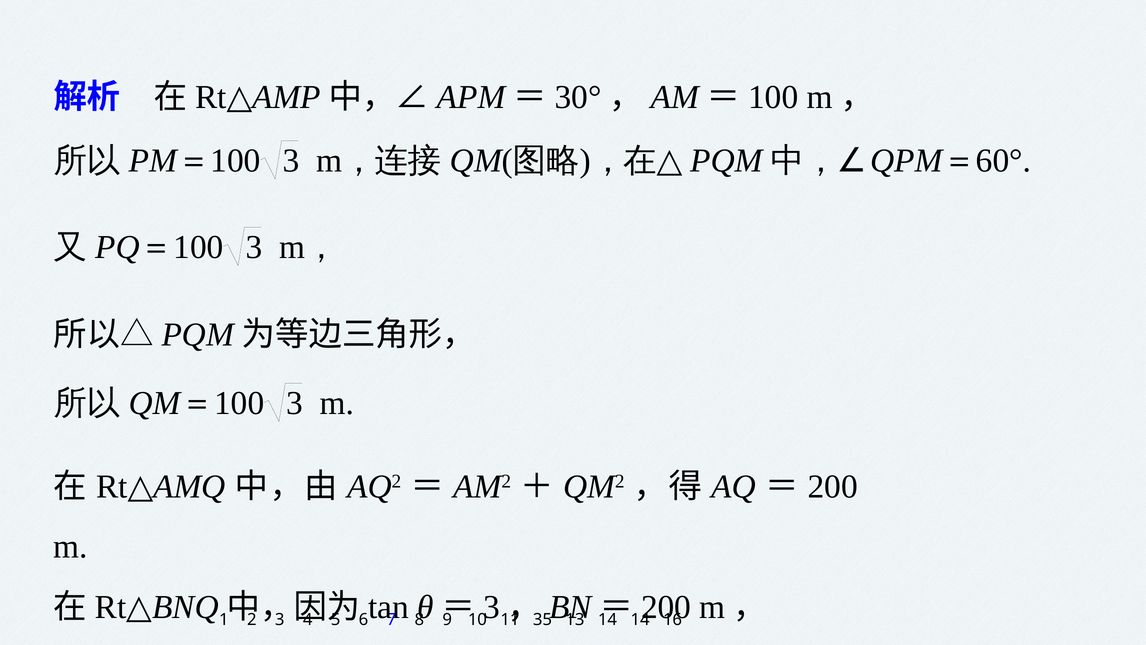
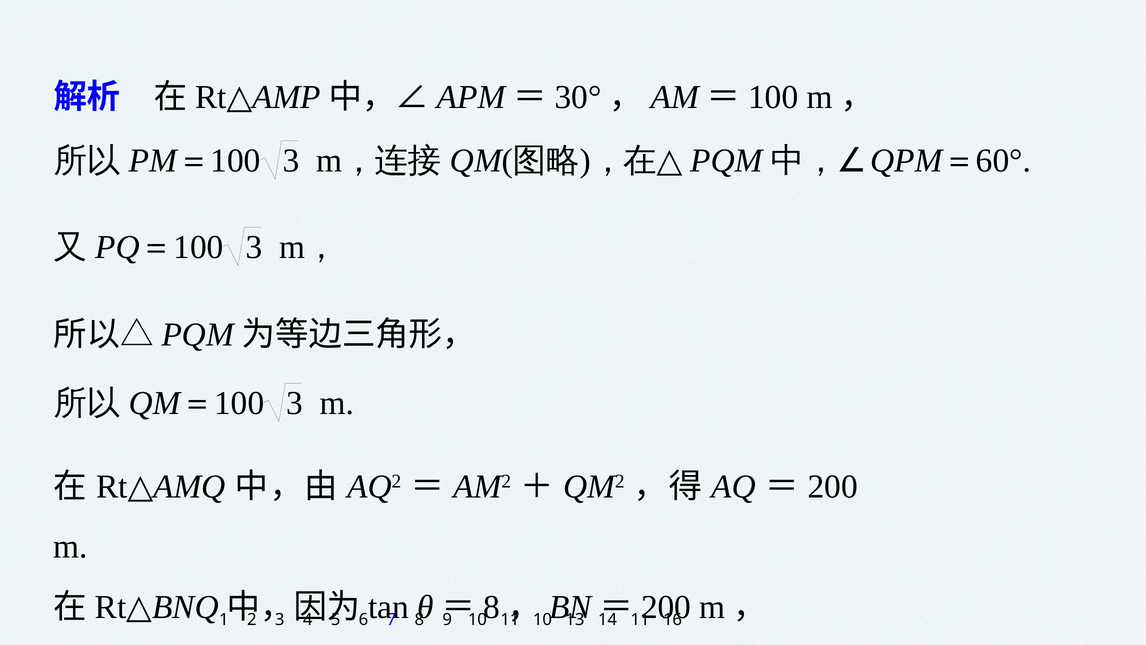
3 at (491, 607): 3 -> 8
35 at (542, 620): 35 -> 10
14 at (640, 620): 14 -> 11
